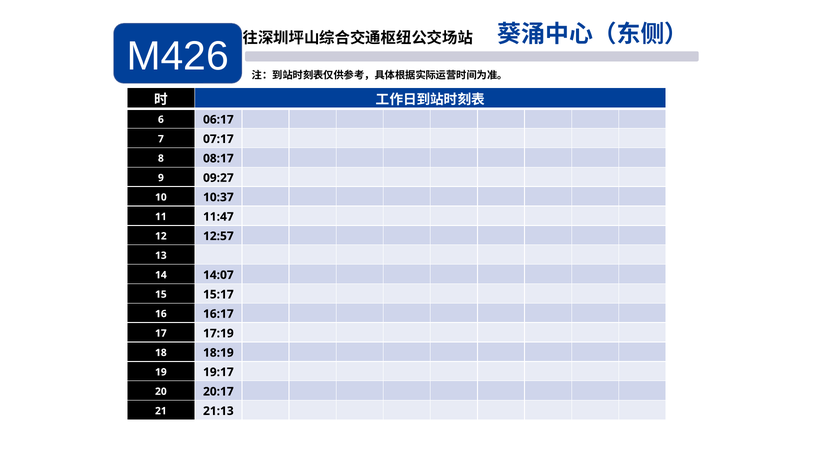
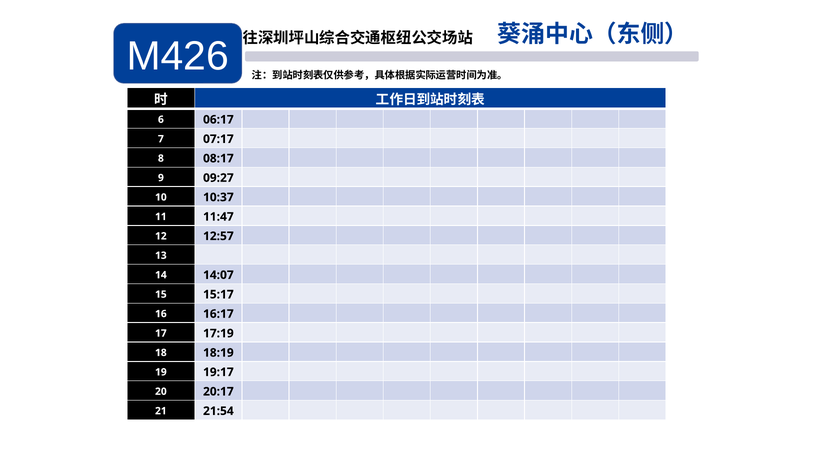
21:13: 21:13 -> 21:54
